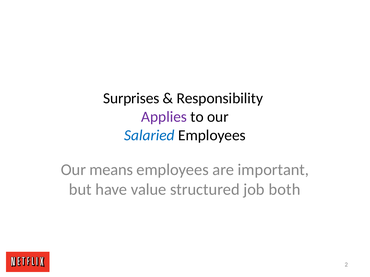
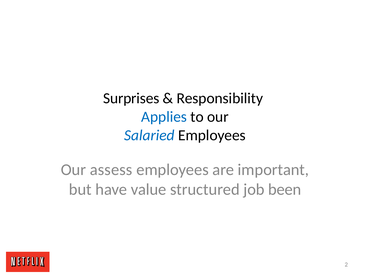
Applies colour: purple -> blue
means: means -> assess
both: both -> been
